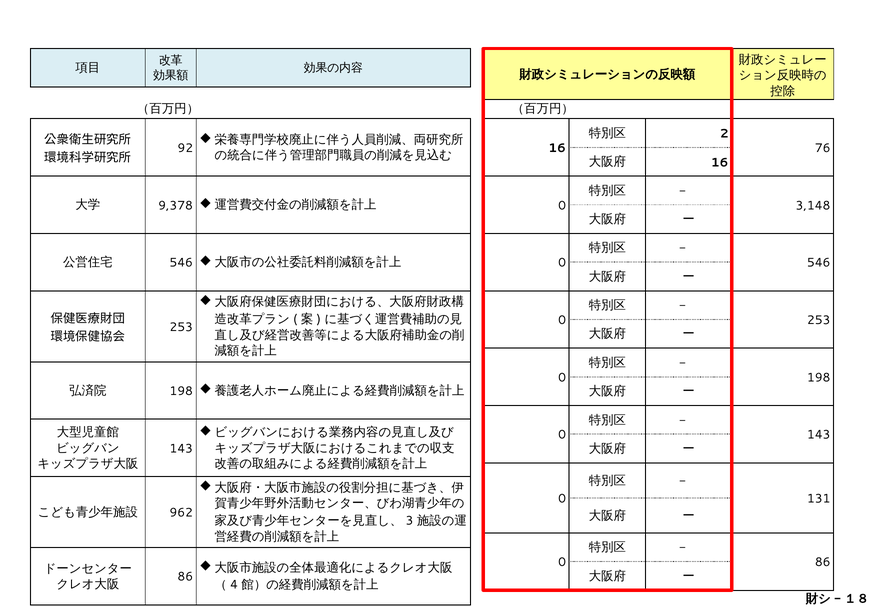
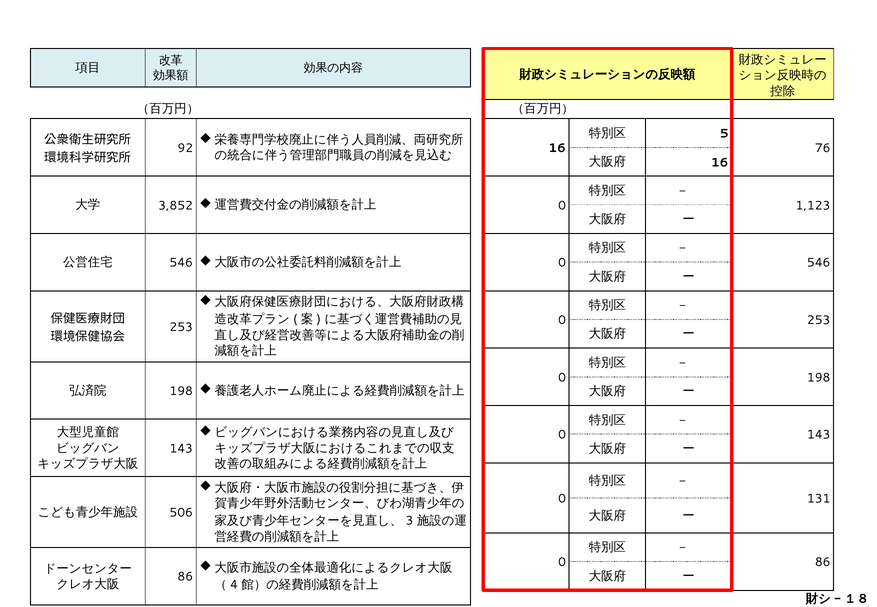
2: 2 -> 5
9,378: 9,378 -> 3,852
3,148: 3,148 -> 1,123
962: 962 -> 506
